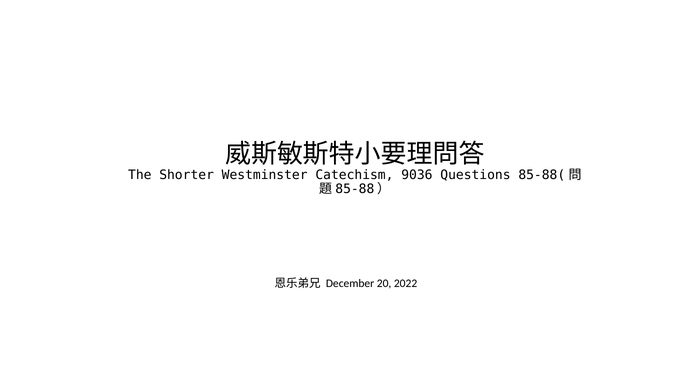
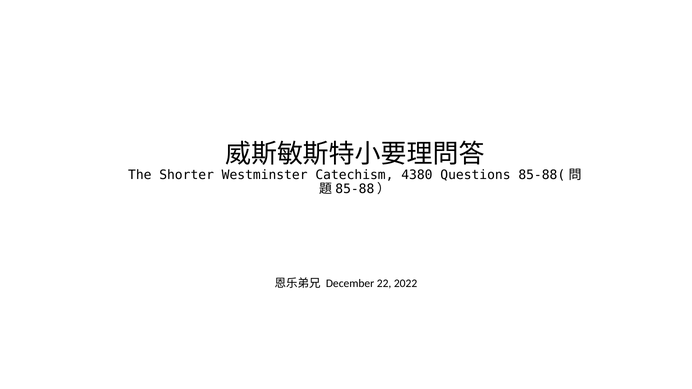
9036: 9036 -> 4380
20: 20 -> 22
